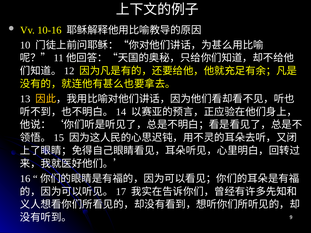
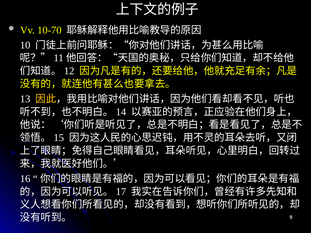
10-16: 10-16 -> 10-70
